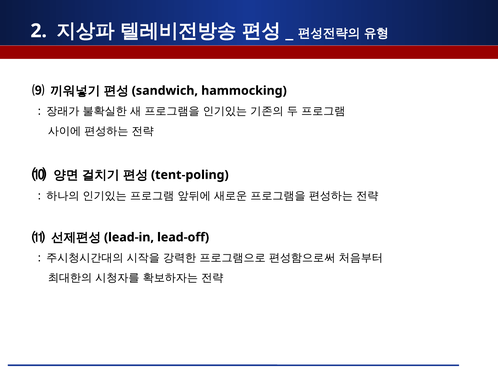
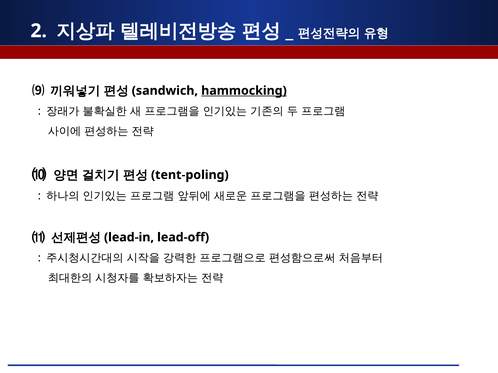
hammocking underline: none -> present
